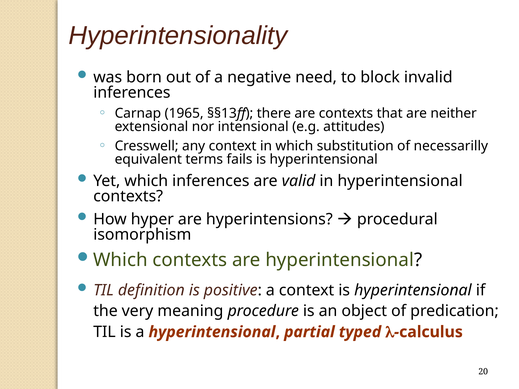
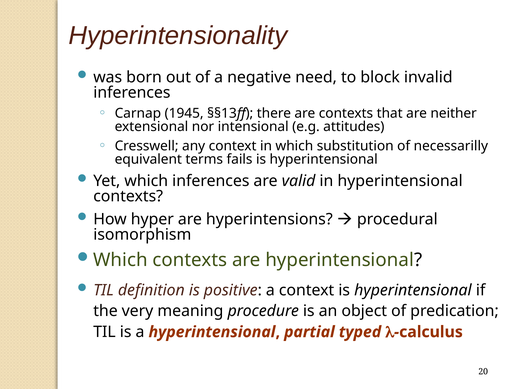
1965: 1965 -> 1945
